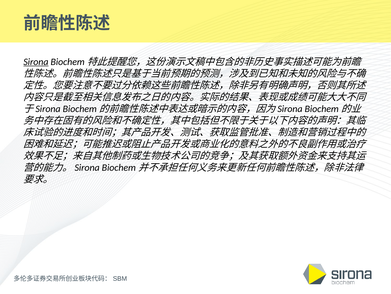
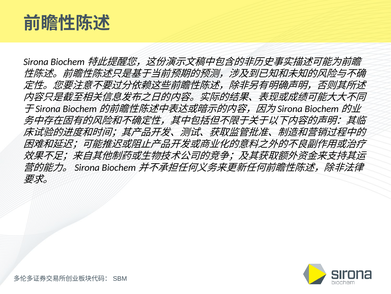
Sirona underline: present -> none
